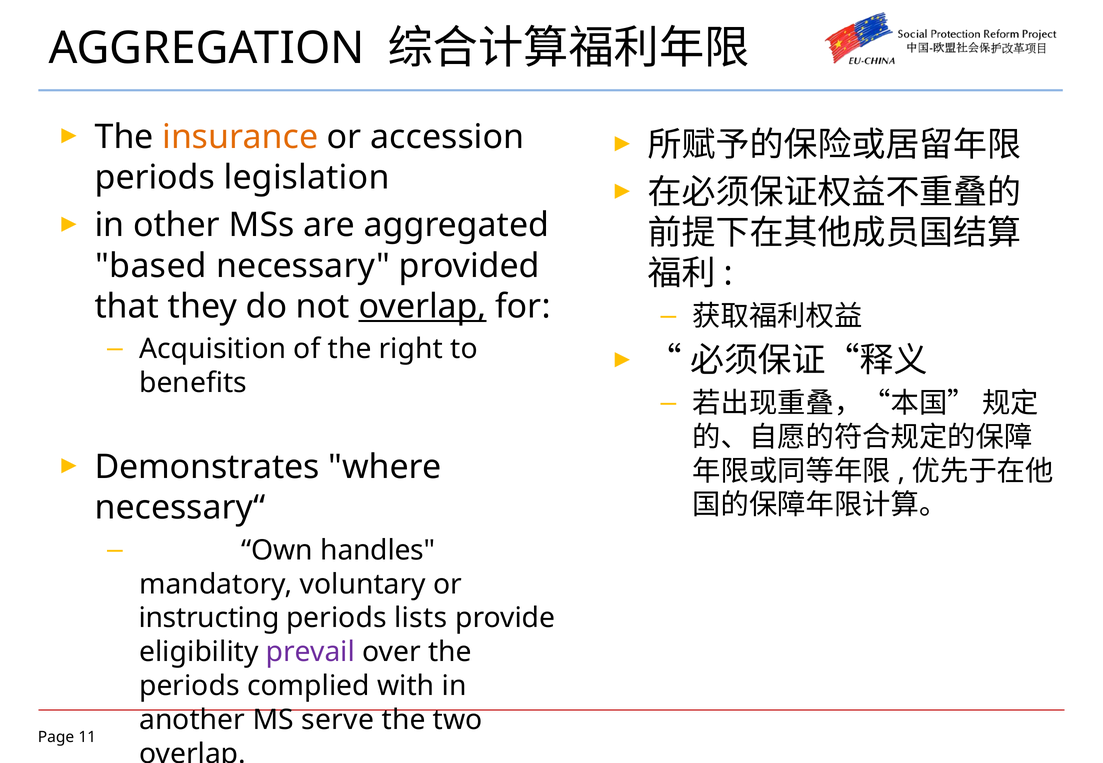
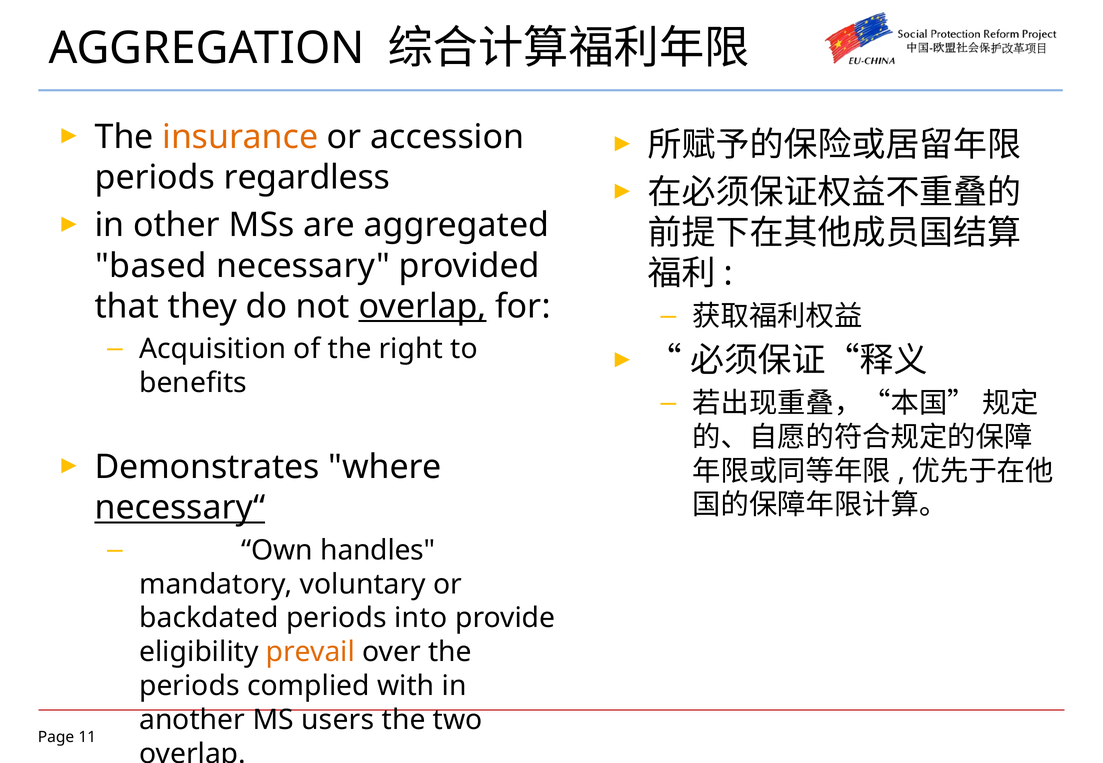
legislation: legislation -> regardless
necessary“ underline: none -> present
instructing: instructing -> backdated
lists: lists -> into
prevail colour: purple -> orange
serve: serve -> users
